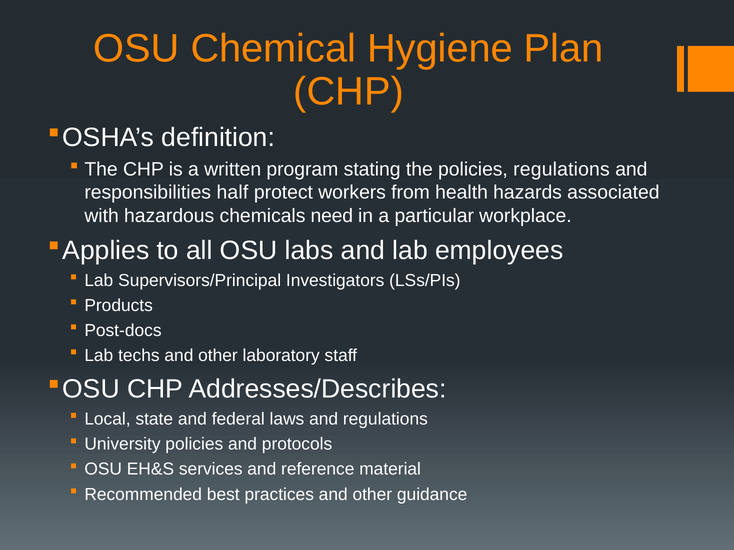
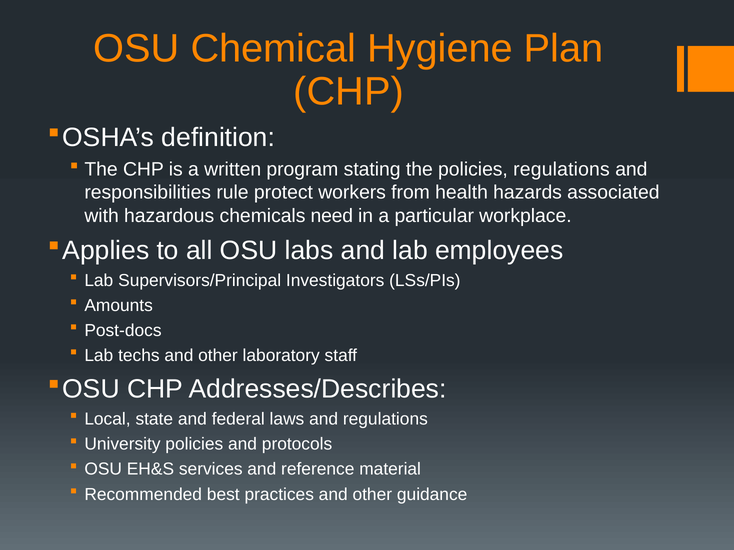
half: half -> rule
Products: Products -> Amounts
